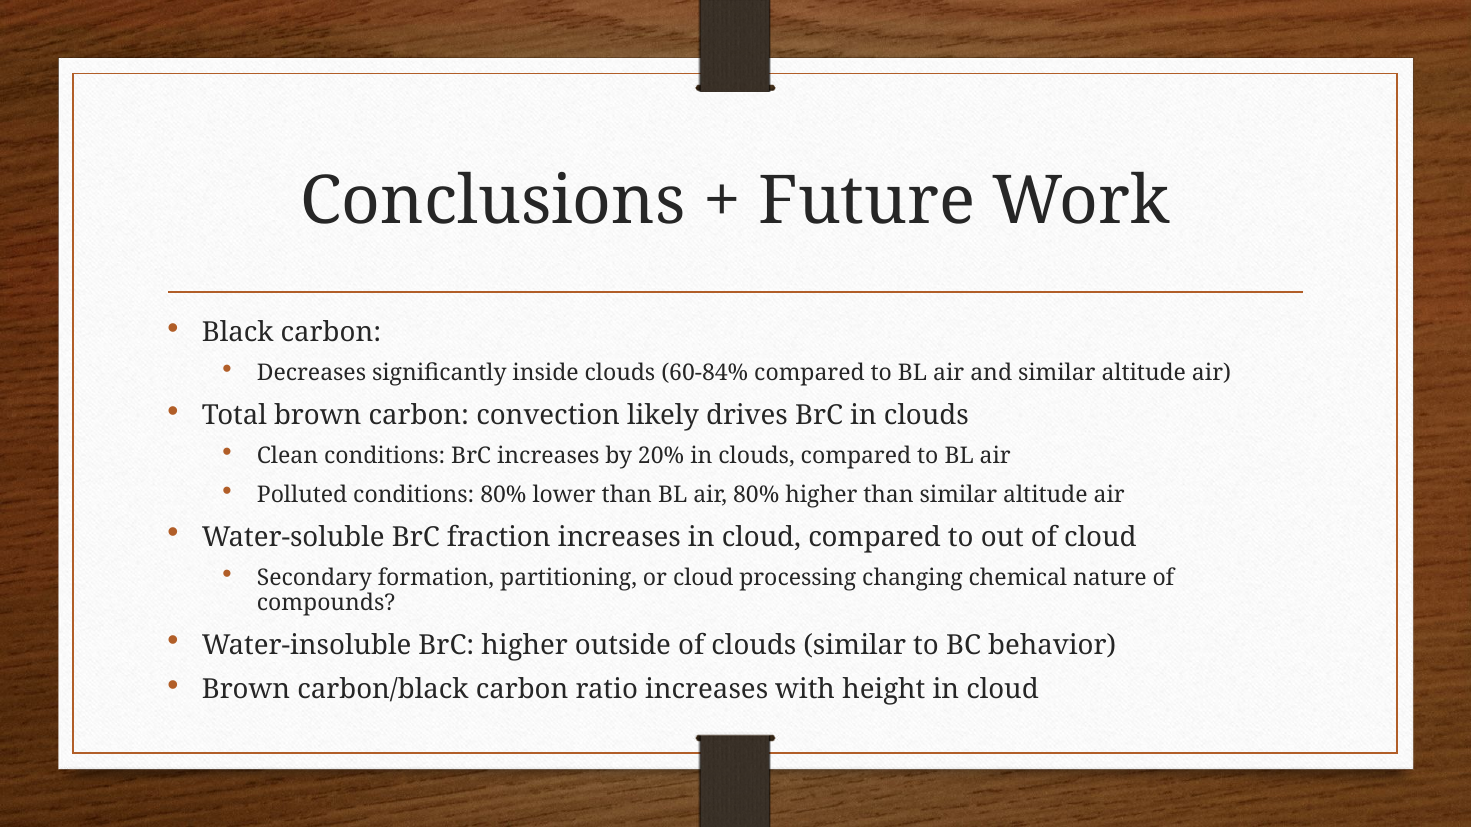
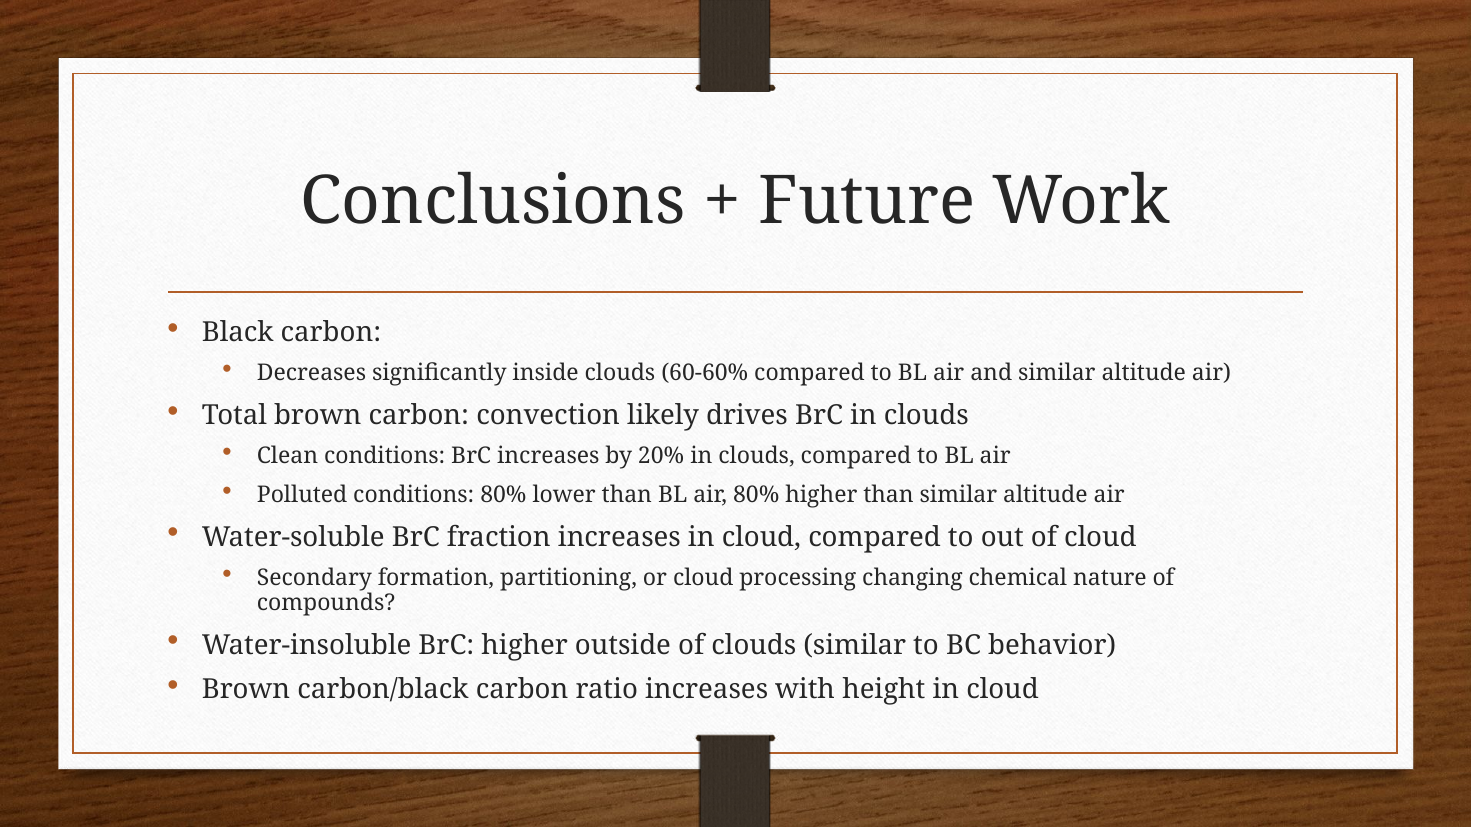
60-84%: 60-84% -> 60-60%
